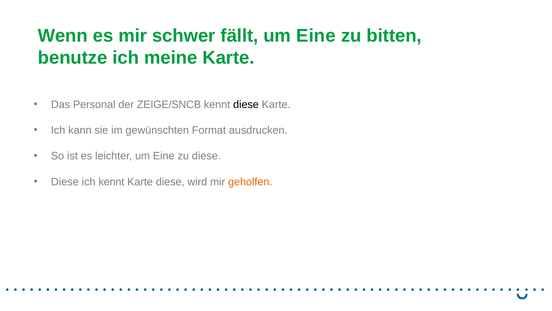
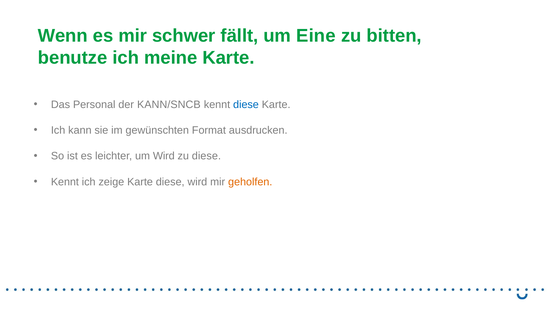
ZEIGE/SNCB: ZEIGE/SNCB -> KANN/SNCB
diese at (246, 104) colour: black -> blue
leichter um Eine: Eine -> Wird
Diese at (65, 182): Diese -> Kennt
ich kennt: kennt -> zeige
